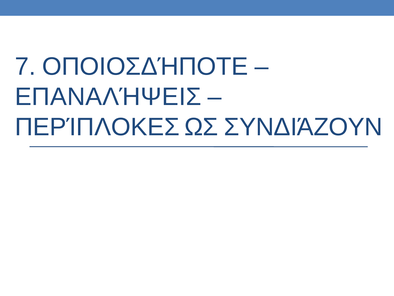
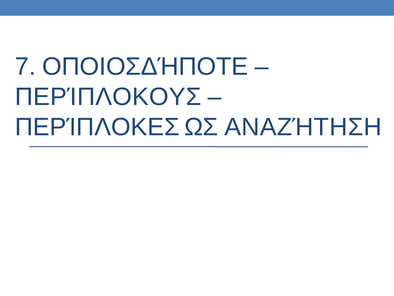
ΕΠΑΝΑΛΉΨΕΙΣ: ΕΠΑΝΑΛΉΨΕΙΣ -> ΠΕΡΊΠΛΟΚΟΥΣ
ΣΥΝΔΙΆΖΟΥΝ: ΣΥΝΔΙΆΖΟΥΝ -> ΑΝΑΖΉΤΗΣΗ
